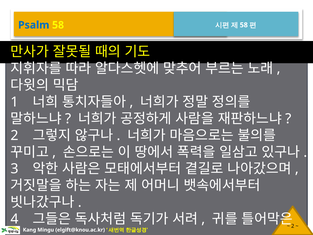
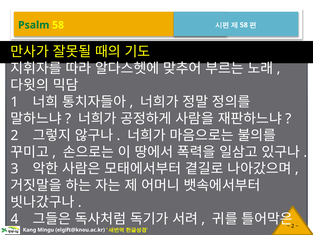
Psalm colour: blue -> green
